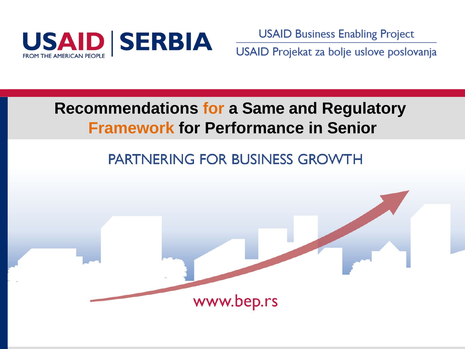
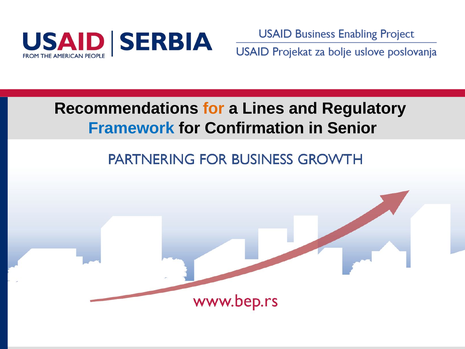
Same: Same -> Lines
Framework colour: orange -> blue
Performance: Performance -> Confirmation
